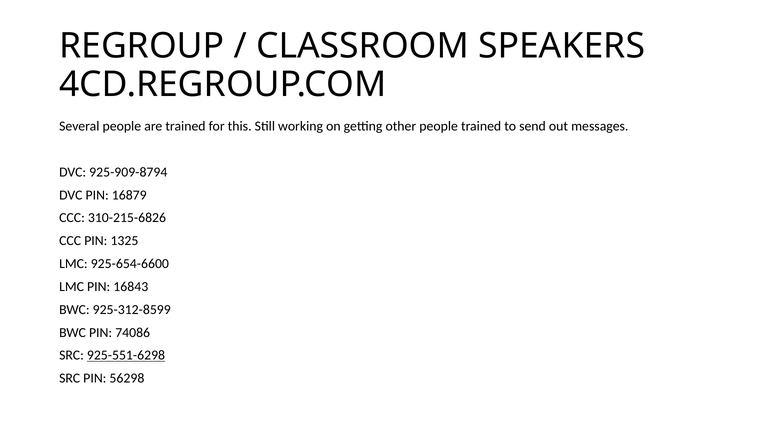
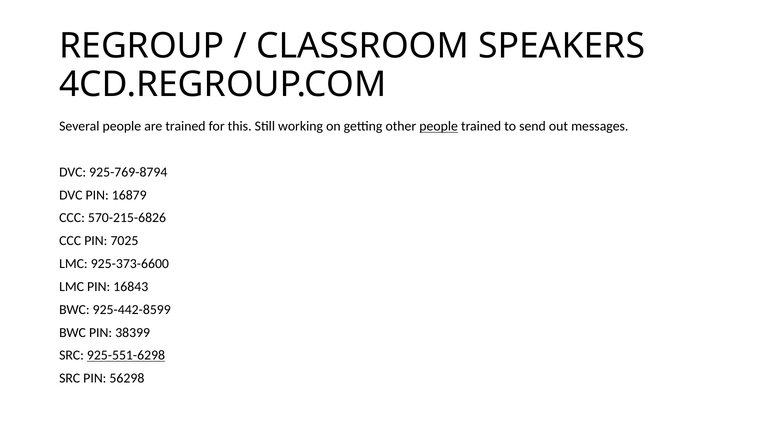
people at (439, 126) underline: none -> present
925-909-8794: 925-909-8794 -> 925-769-8794
310-215-6826: 310-215-6826 -> 570-215-6826
1325: 1325 -> 7025
925-654-6600: 925-654-6600 -> 925-373-6600
925-312-8599: 925-312-8599 -> 925-442-8599
74086: 74086 -> 38399
